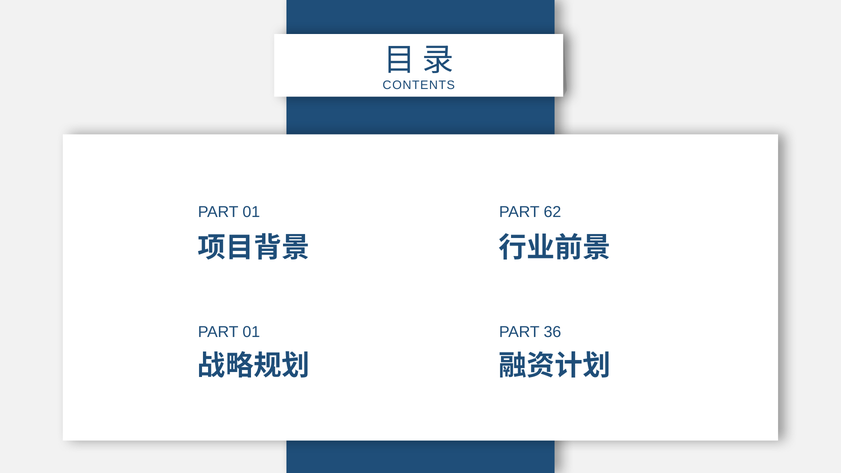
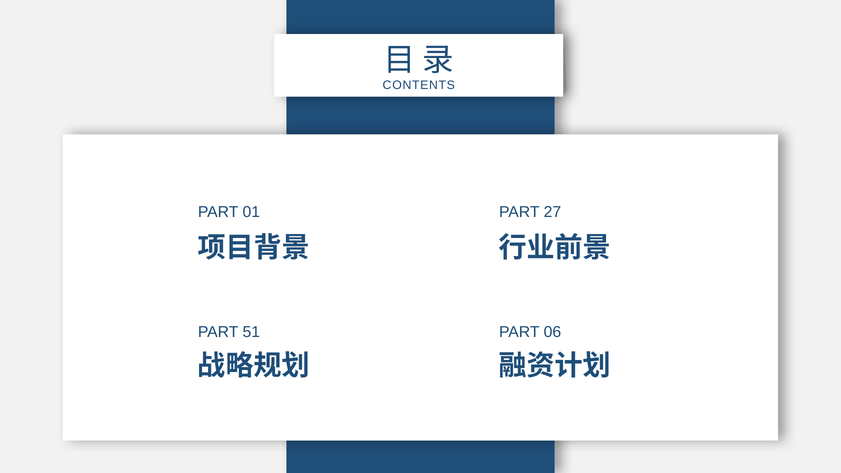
62: 62 -> 27
01 at (251, 332): 01 -> 51
36: 36 -> 06
